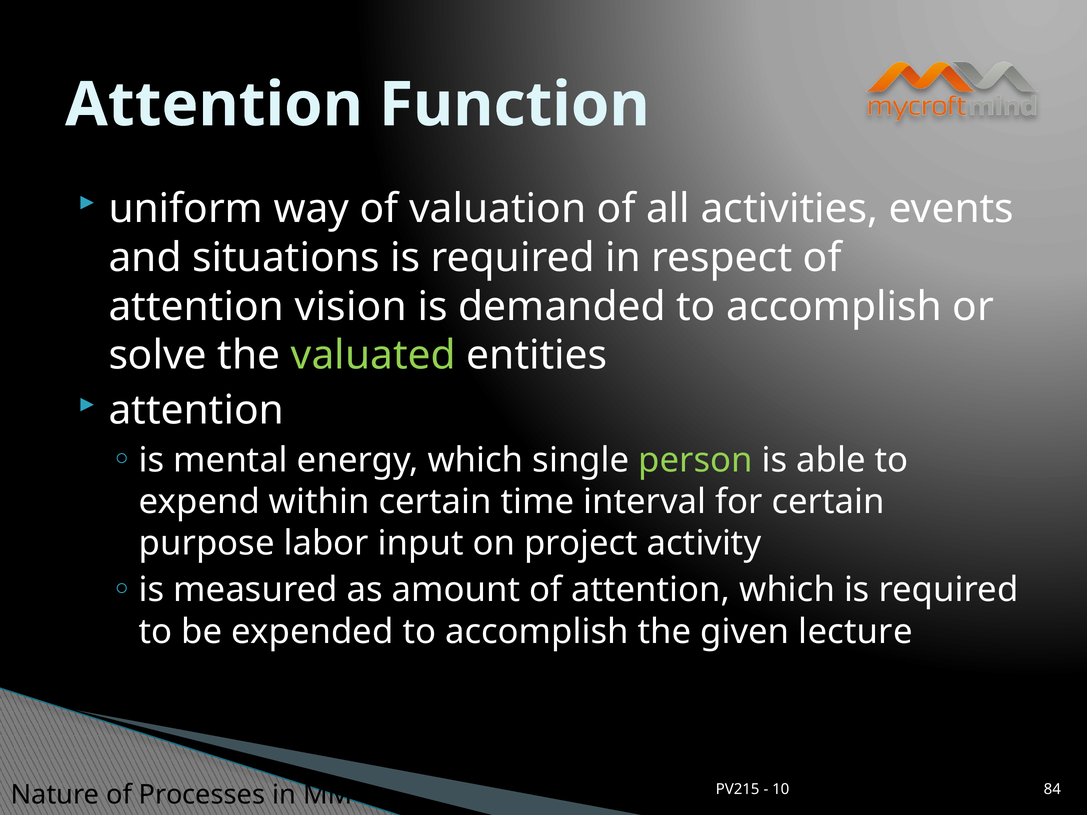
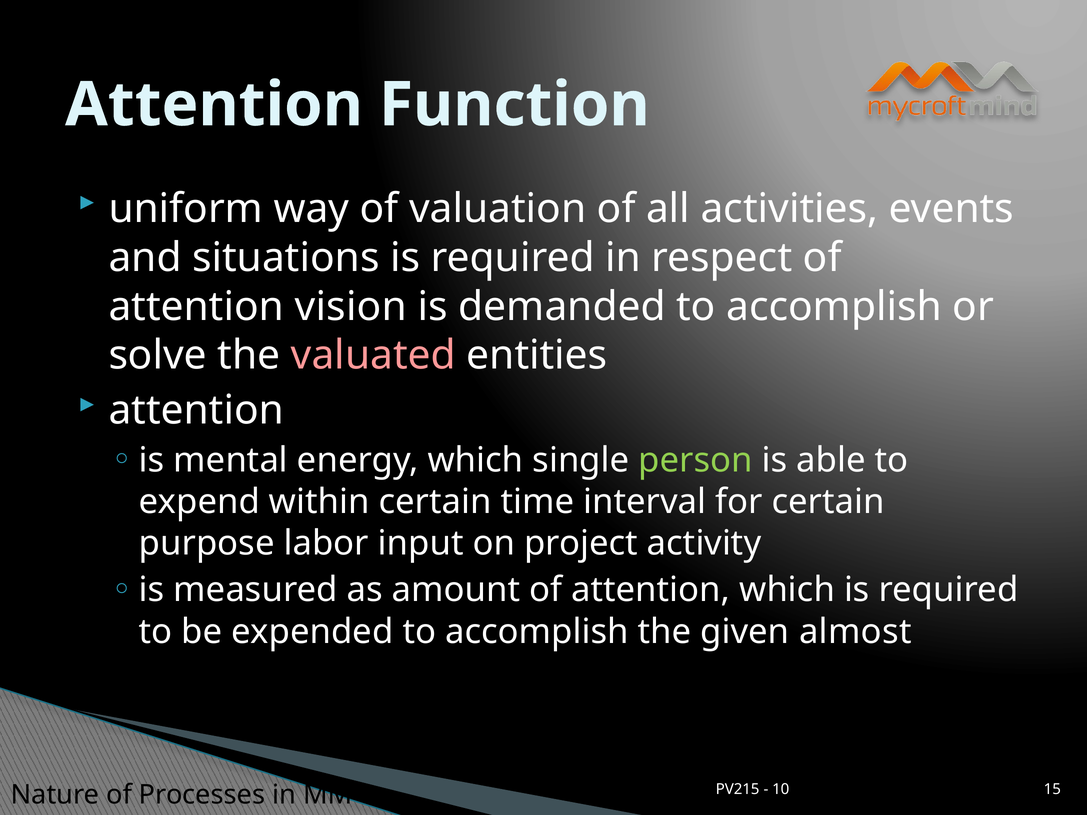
valuated colour: light green -> pink
lecture: lecture -> almost
84: 84 -> 15
